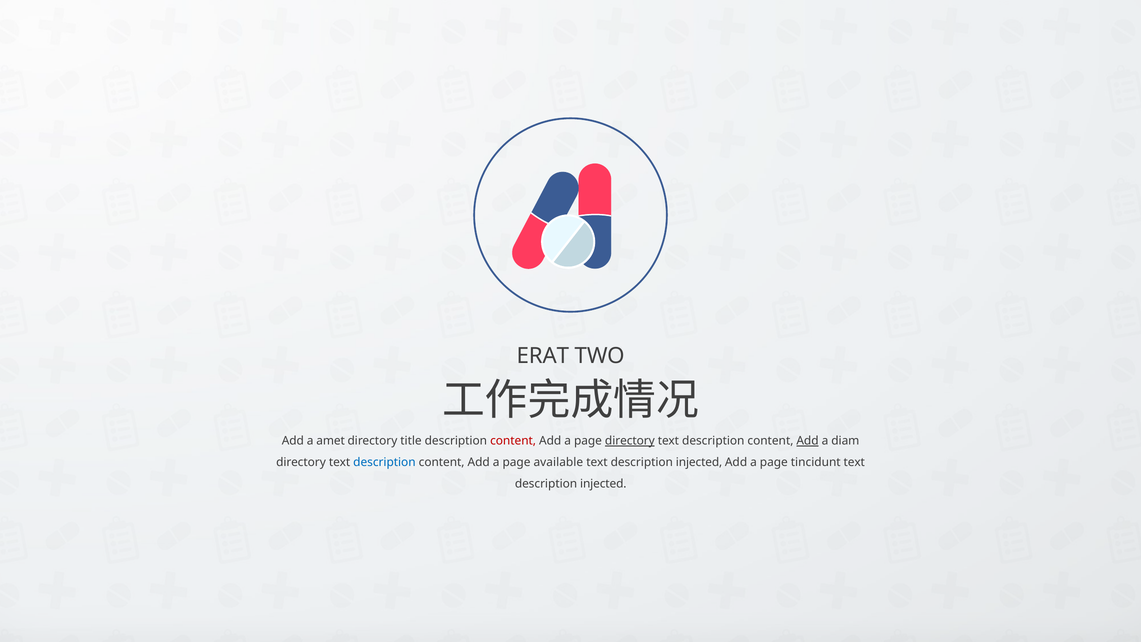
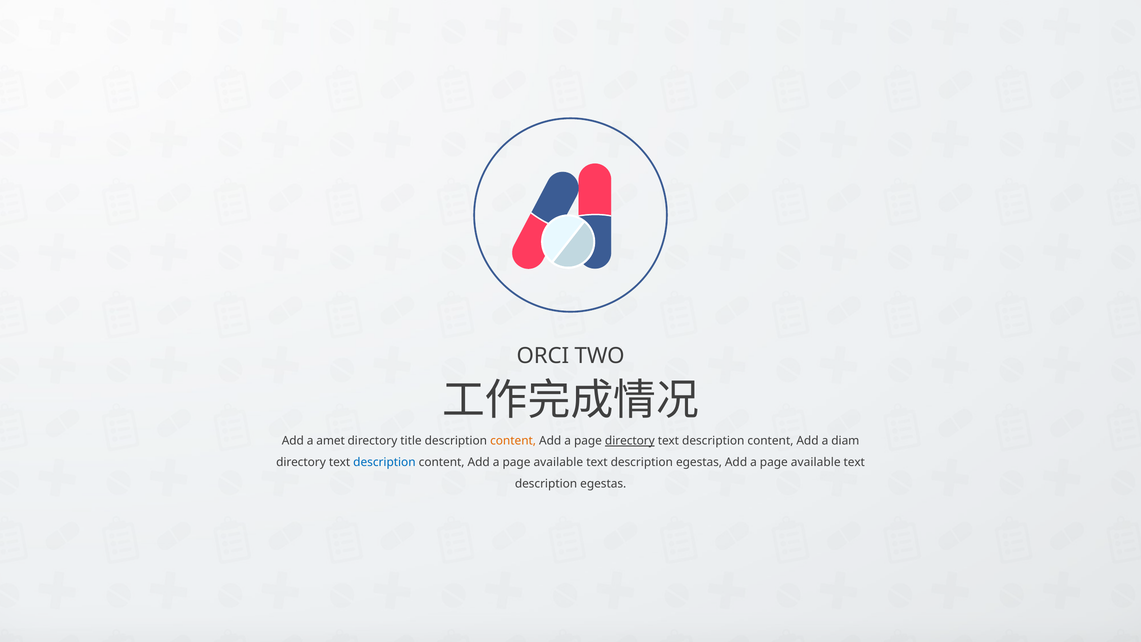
ERAT: ERAT -> ORCI
content at (513, 441) colour: red -> orange
Add at (808, 441) underline: present -> none
injected at (699, 462): injected -> egestas
tincidunt at (816, 462): tincidunt -> available
injected at (603, 484): injected -> egestas
